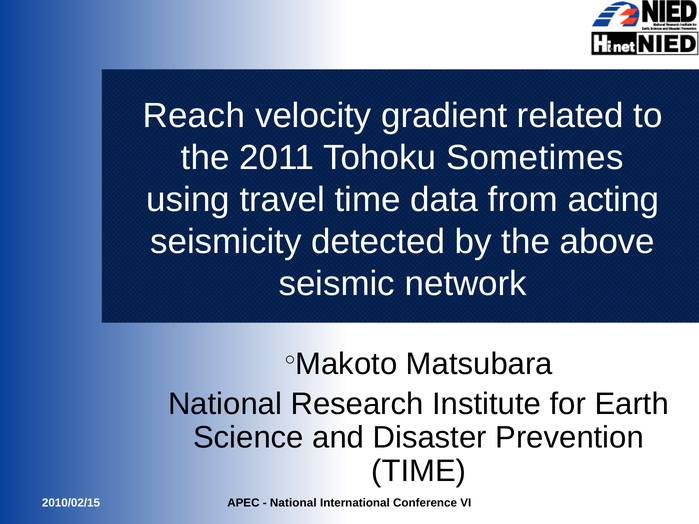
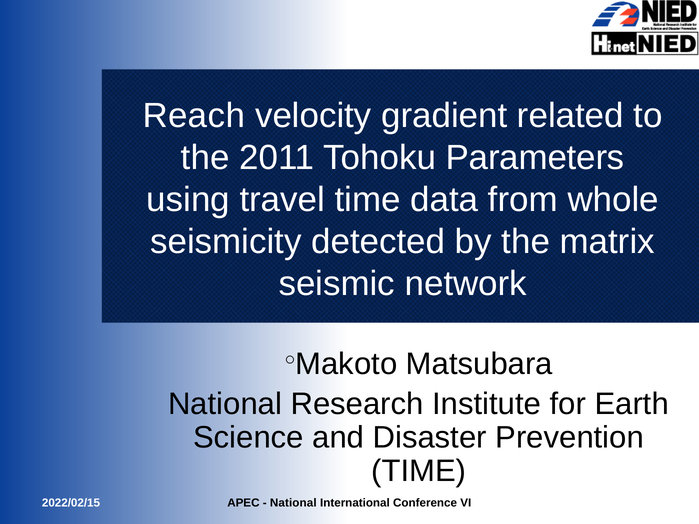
Sometimes: Sometimes -> Parameters
acting: acting -> whole
above: above -> matrix
2010/02/15: 2010/02/15 -> 2022/02/15
